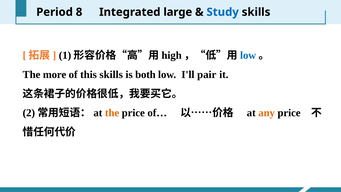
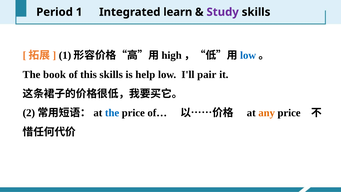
Period 8: 8 -> 1
large: large -> learn
Study colour: blue -> purple
more: more -> book
both: both -> help
the at (112, 113) colour: orange -> blue
